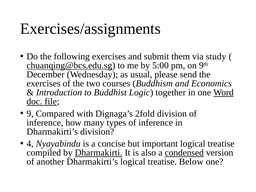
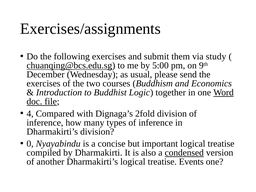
9: 9 -> 4
4: 4 -> 0
Dharmakirti underline: present -> none
Below: Below -> Events
